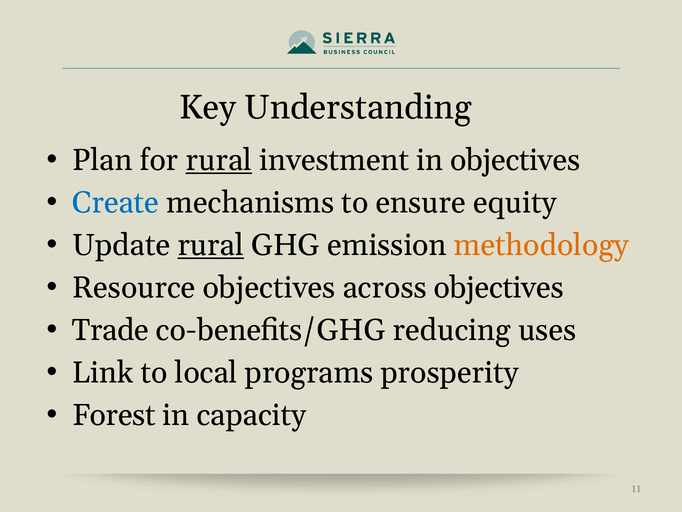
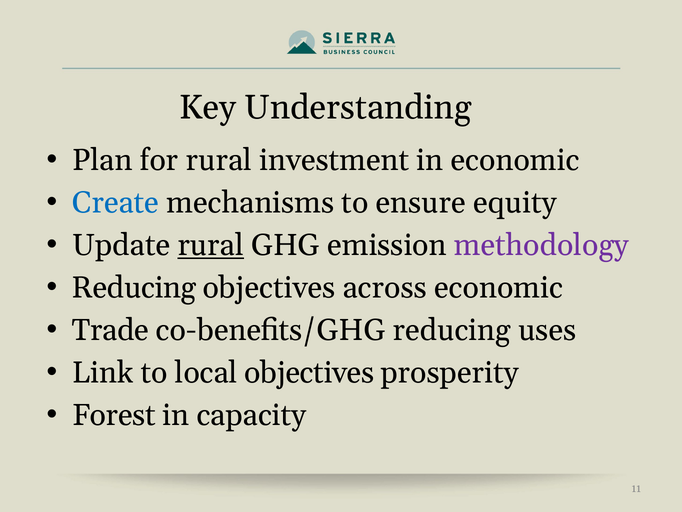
rural at (219, 160) underline: present -> none
in objectives: objectives -> economic
methodology colour: orange -> purple
Resource at (134, 287): Resource -> Reducing
across objectives: objectives -> economic
local programs: programs -> objectives
